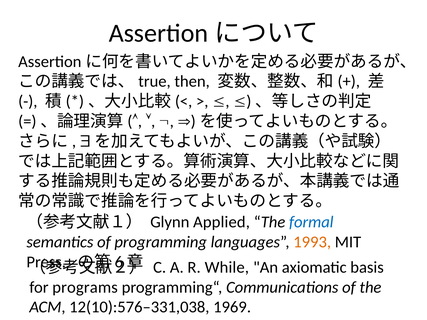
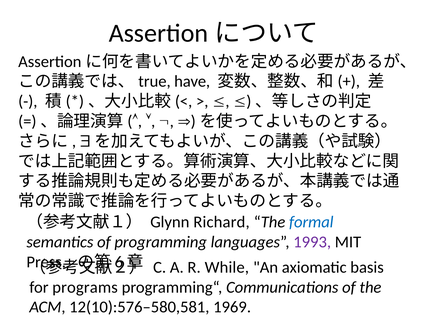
then: then -> have
Applied: Applied -> Richard
1993 colour: orange -> purple
12(10):576–331,038: 12(10):576–331,038 -> 12(10):576–580,581
